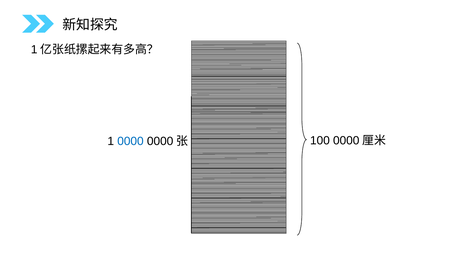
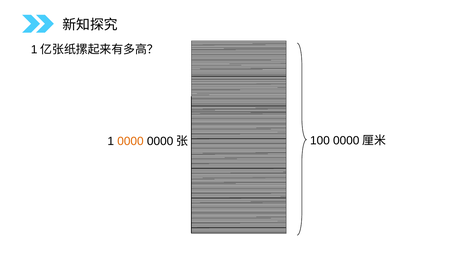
0000 colour: blue -> orange
